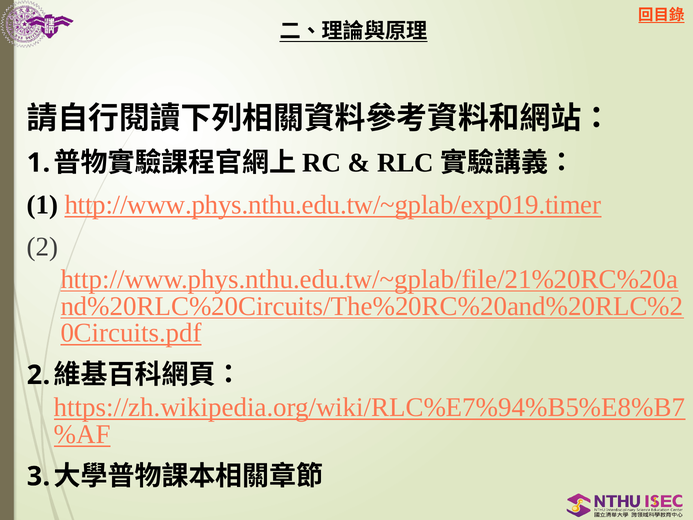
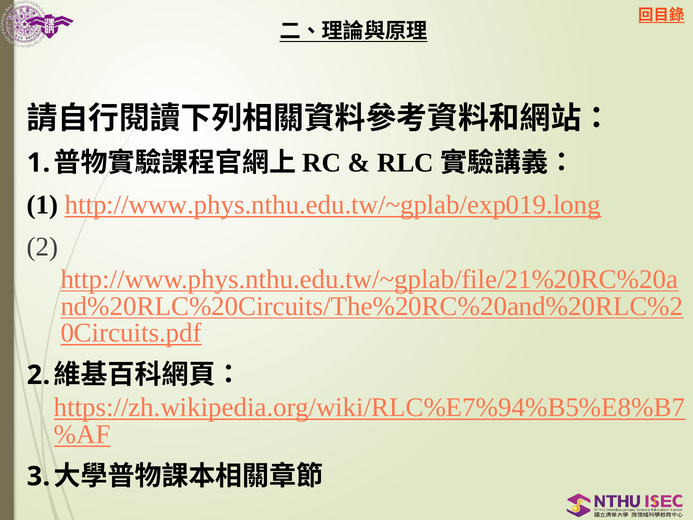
http://www.phys.nthu.edu.tw/~gplab/exp019.timer: http://www.phys.nthu.edu.tw/~gplab/exp019.timer -> http://www.phys.nthu.edu.tw/~gplab/exp019.long
